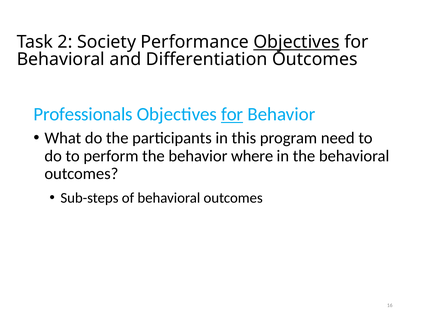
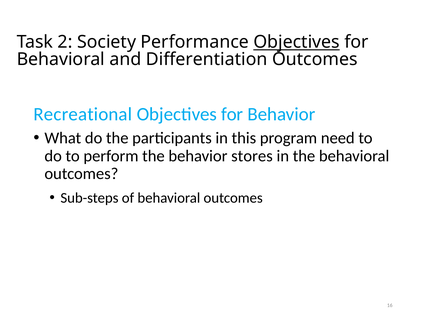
Professionals: Professionals -> Recreational
for at (232, 114) underline: present -> none
where: where -> stores
